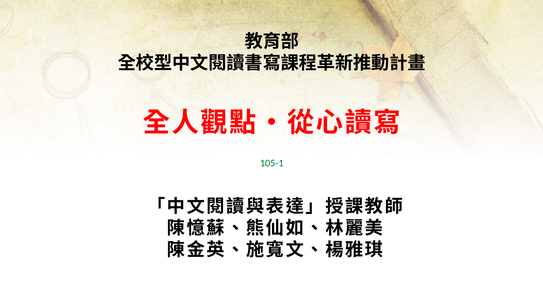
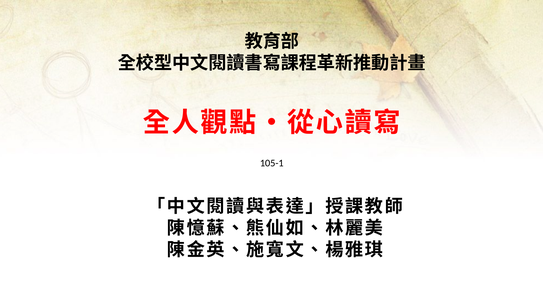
105-1 colour: green -> black
